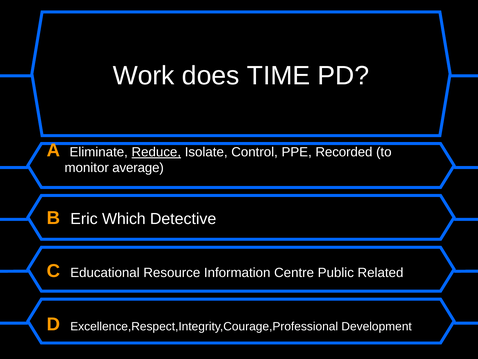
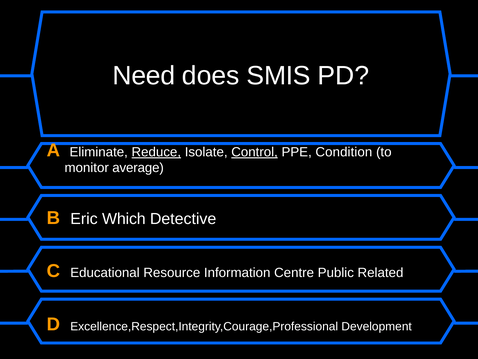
Work: Work -> Need
TIME: TIME -> SMIS
Control underline: none -> present
Recorded: Recorded -> Condition
